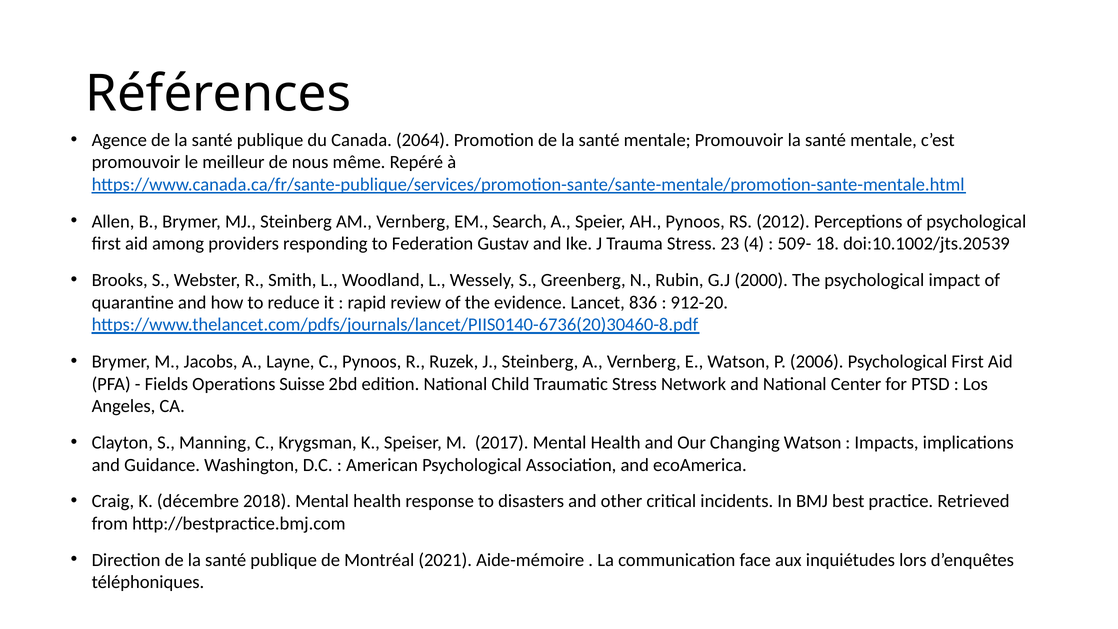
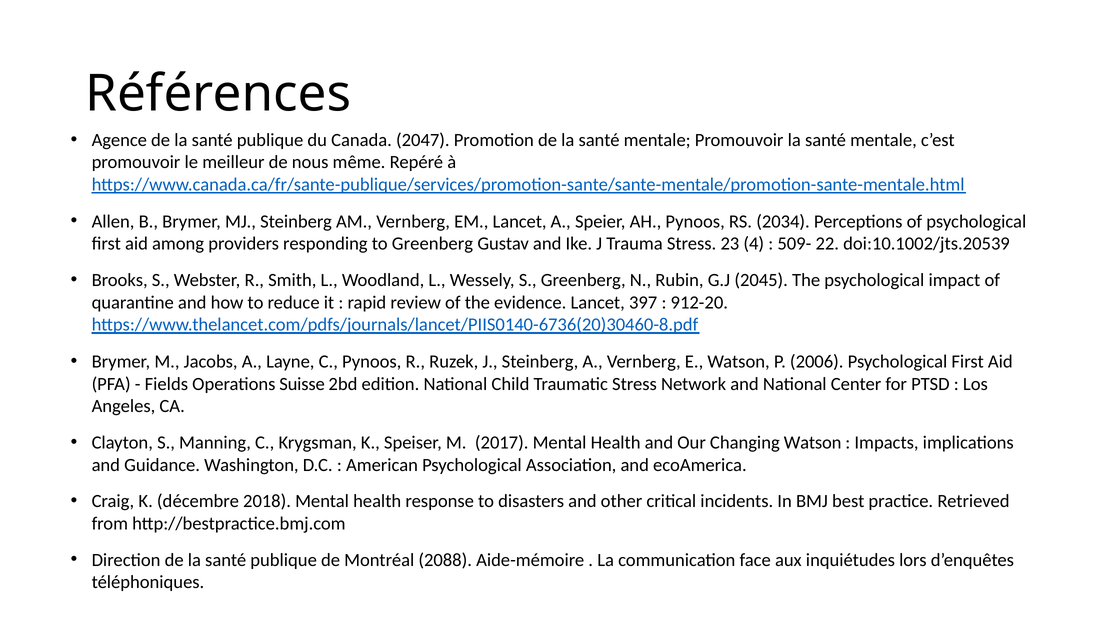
2064: 2064 -> 2047
EM Search: Search -> Lancet
2012: 2012 -> 2034
to Federation: Federation -> Greenberg
18: 18 -> 22
2000: 2000 -> 2045
836: 836 -> 397
2021: 2021 -> 2088
